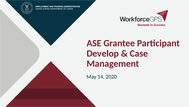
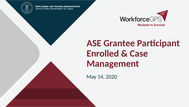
Develop: Develop -> Enrolled
